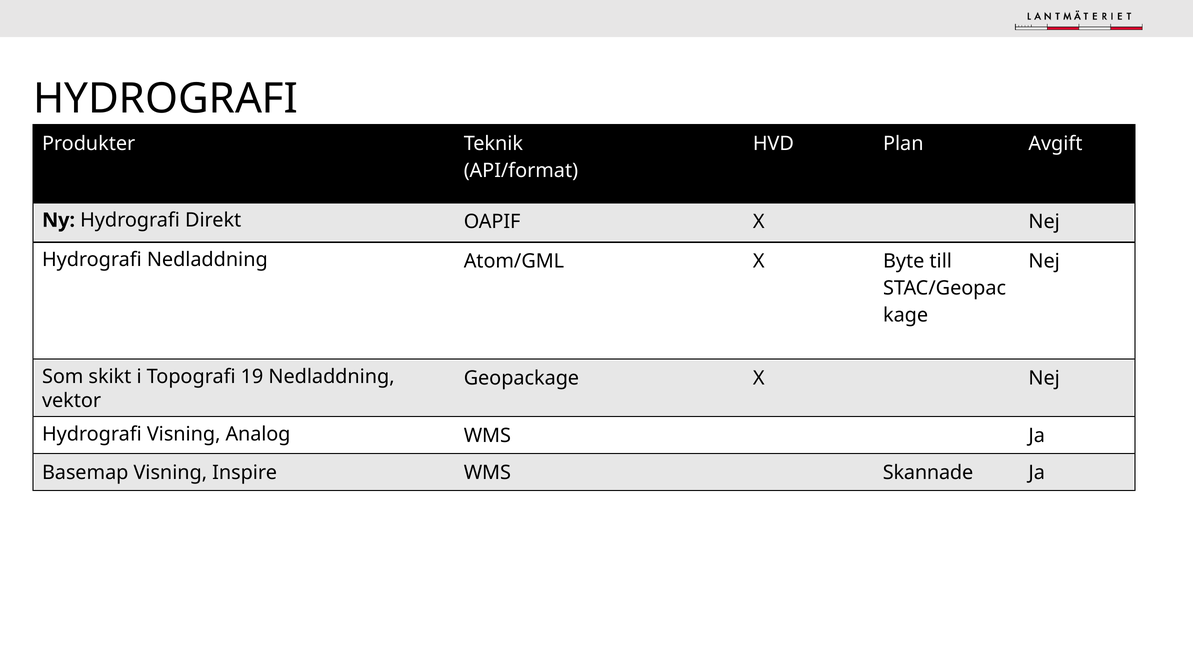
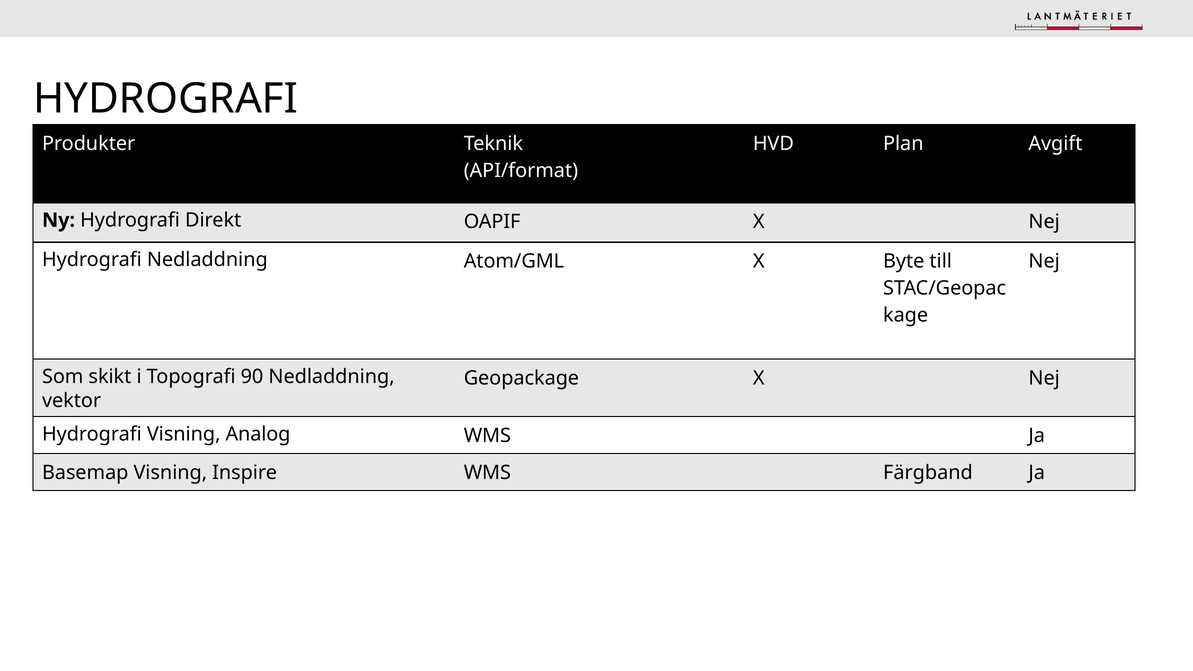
19: 19 -> 90
Skannade: Skannade -> Färgband
